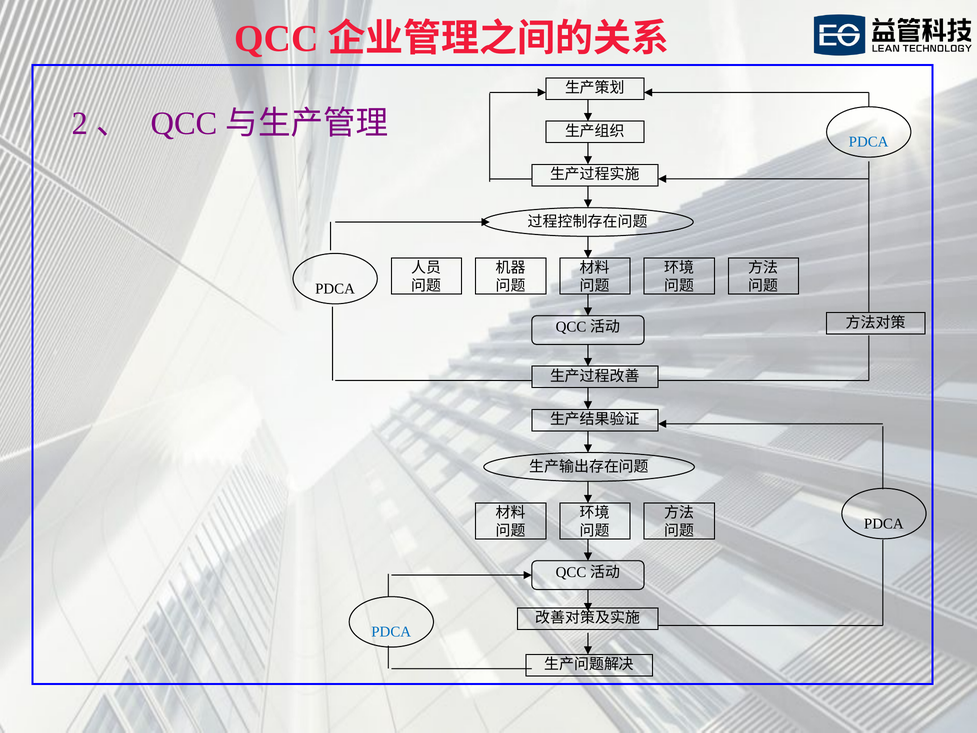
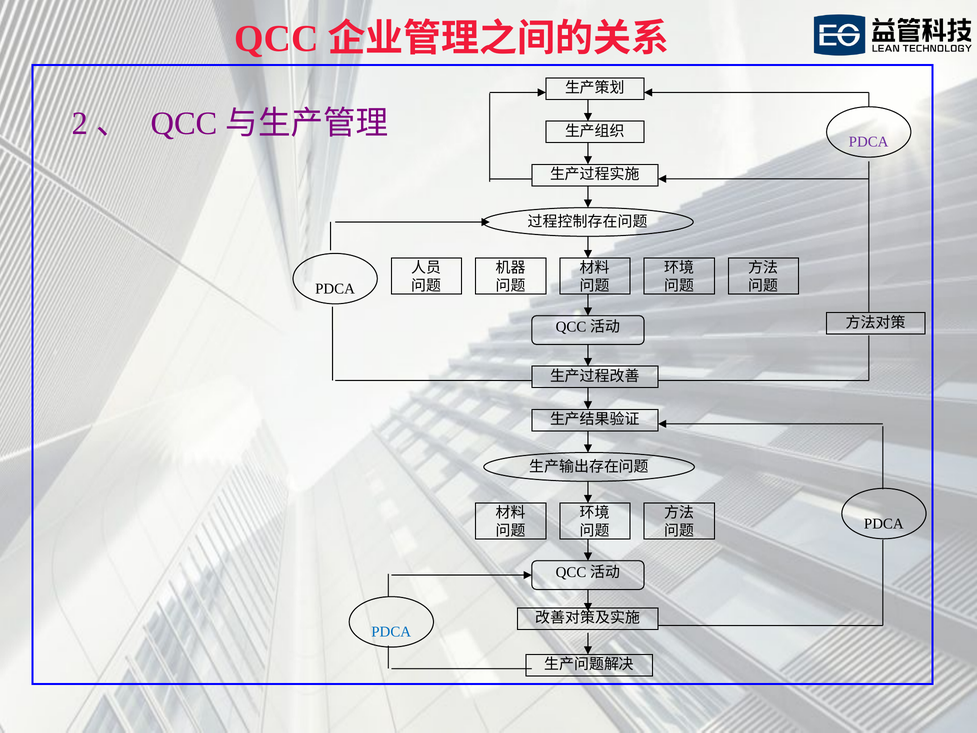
PDCA at (869, 142) colour: blue -> purple
